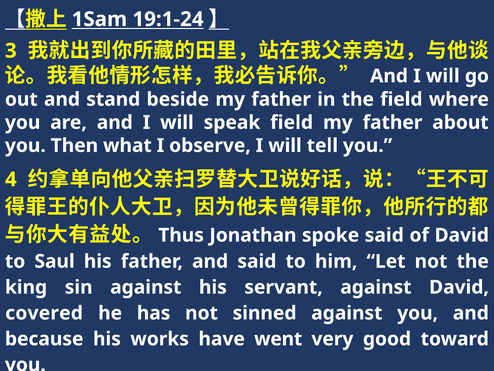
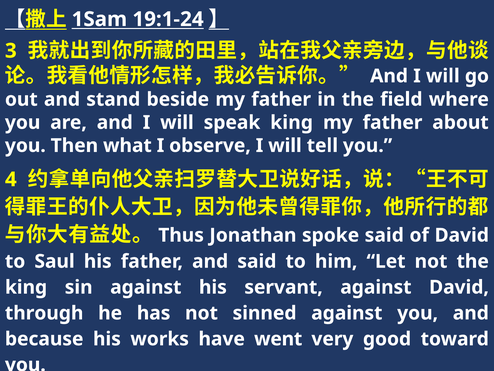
speak field: field -> king
covered: covered -> through
